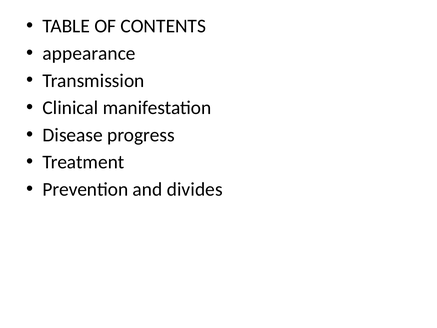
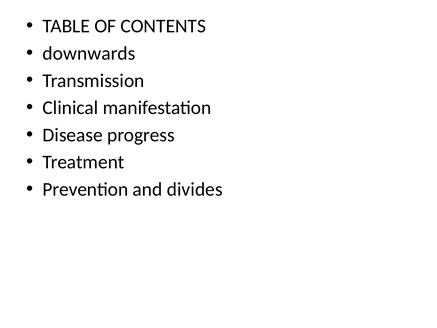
appearance: appearance -> downwards
